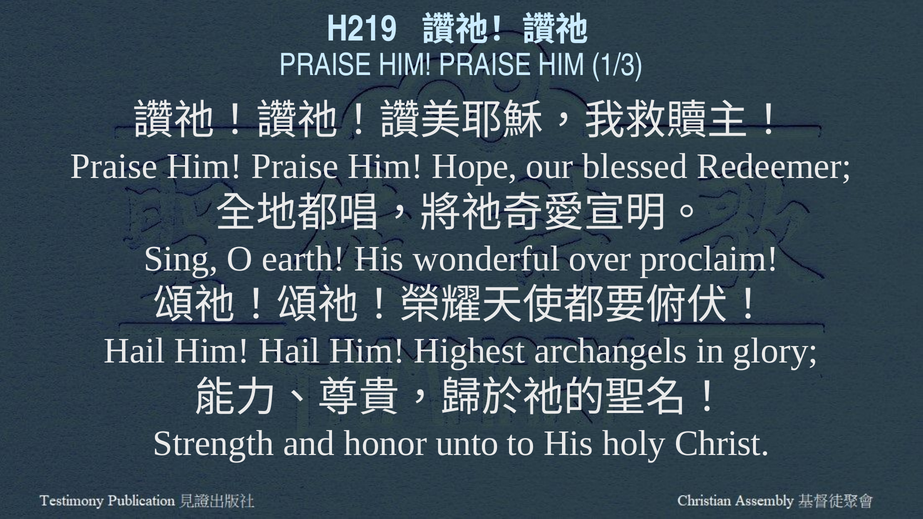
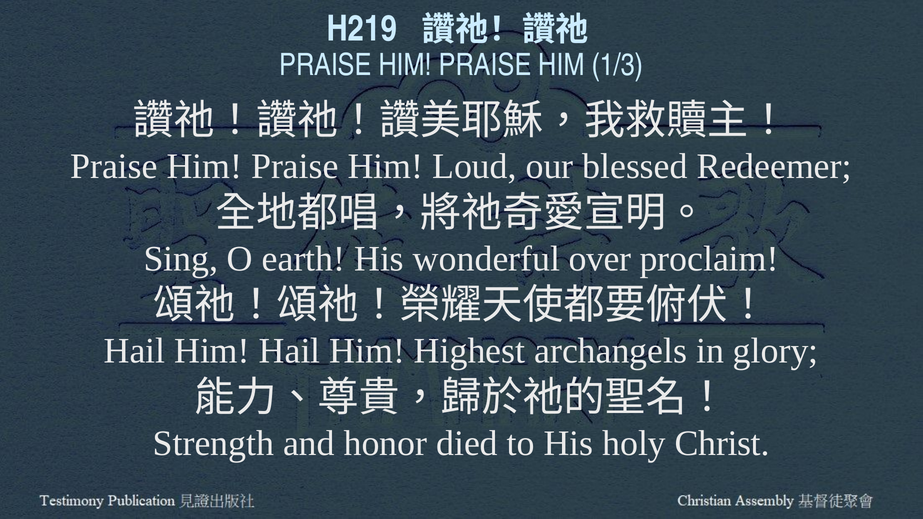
Hope: Hope -> Loud
unto: unto -> died
